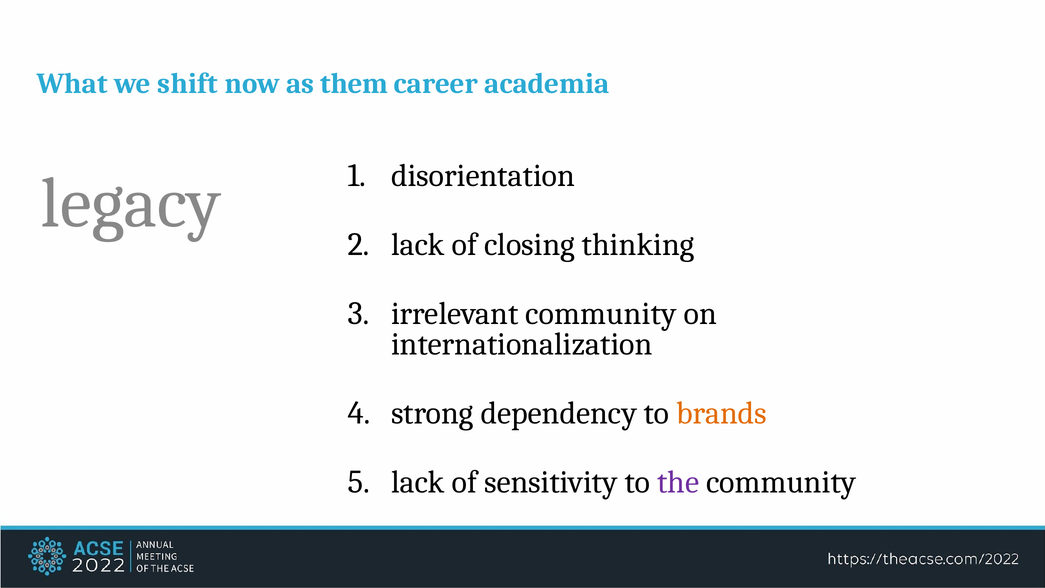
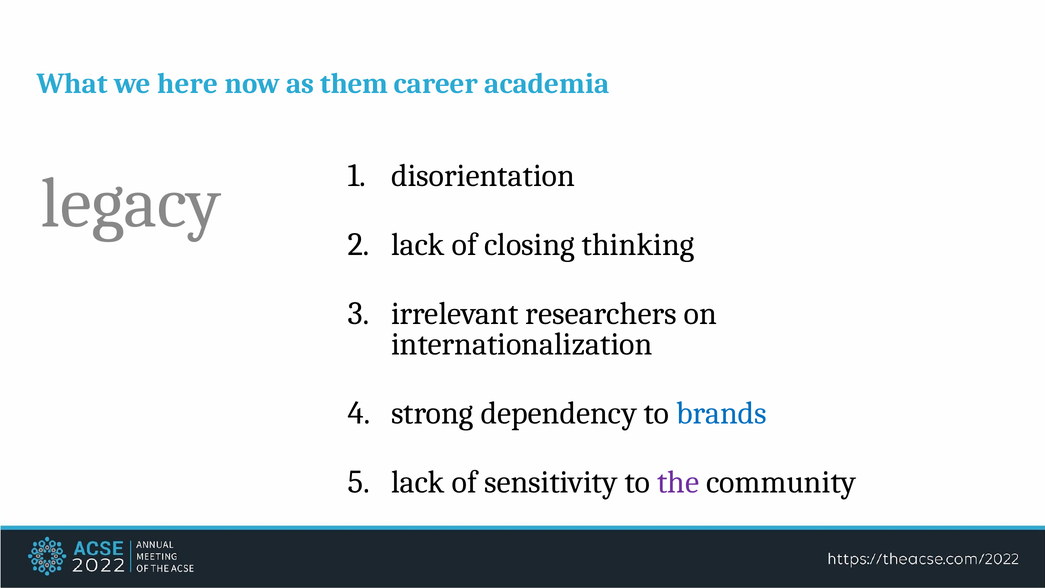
shift: shift -> here
irrelevant community: community -> researchers
brands colour: orange -> blue
